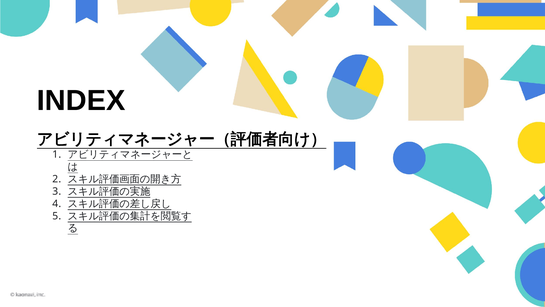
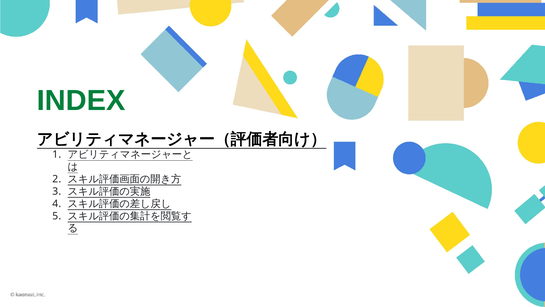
INDEX colour: black -> green
